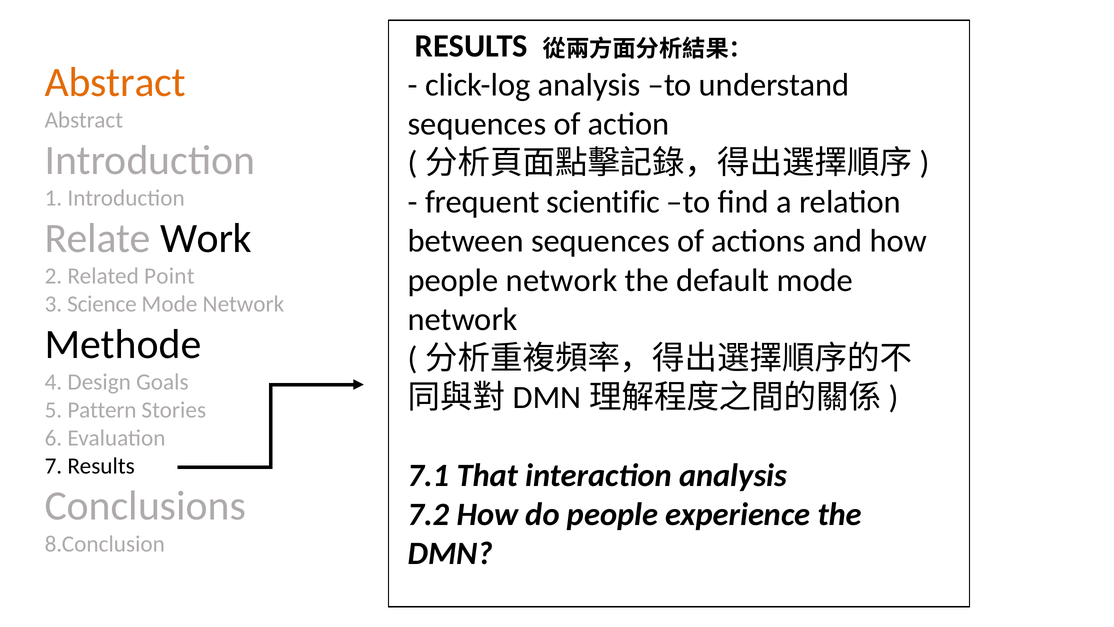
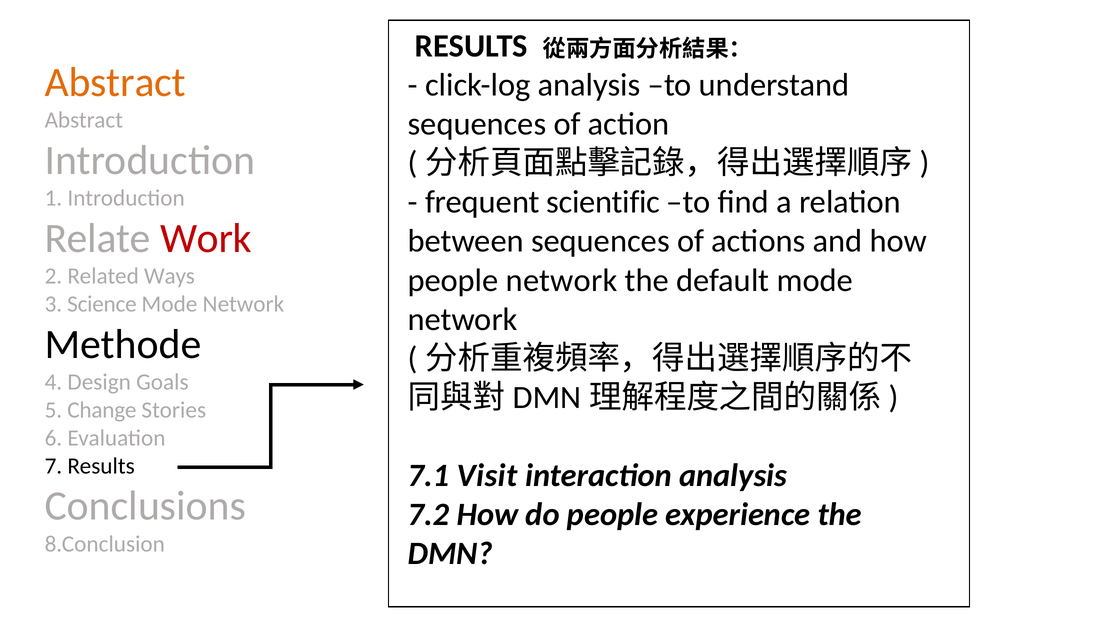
Work colour: black -> red
Point: Point -> Ways
Pattern: Pattern -> Change
That: That -> Visit
